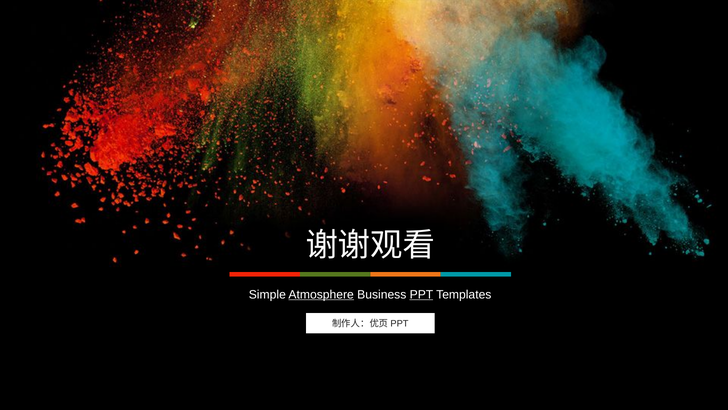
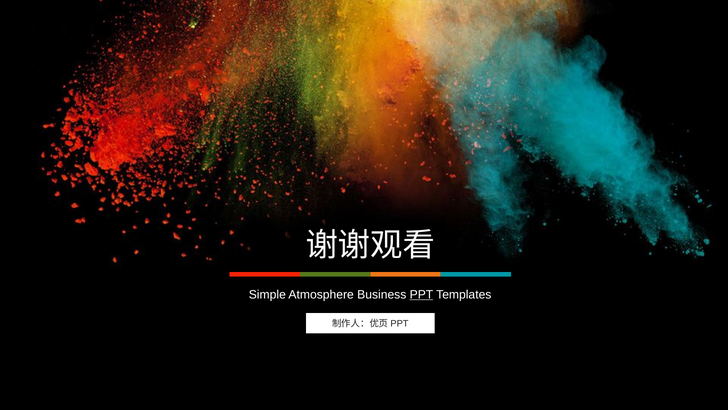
Atmosphere underline: present -> none
